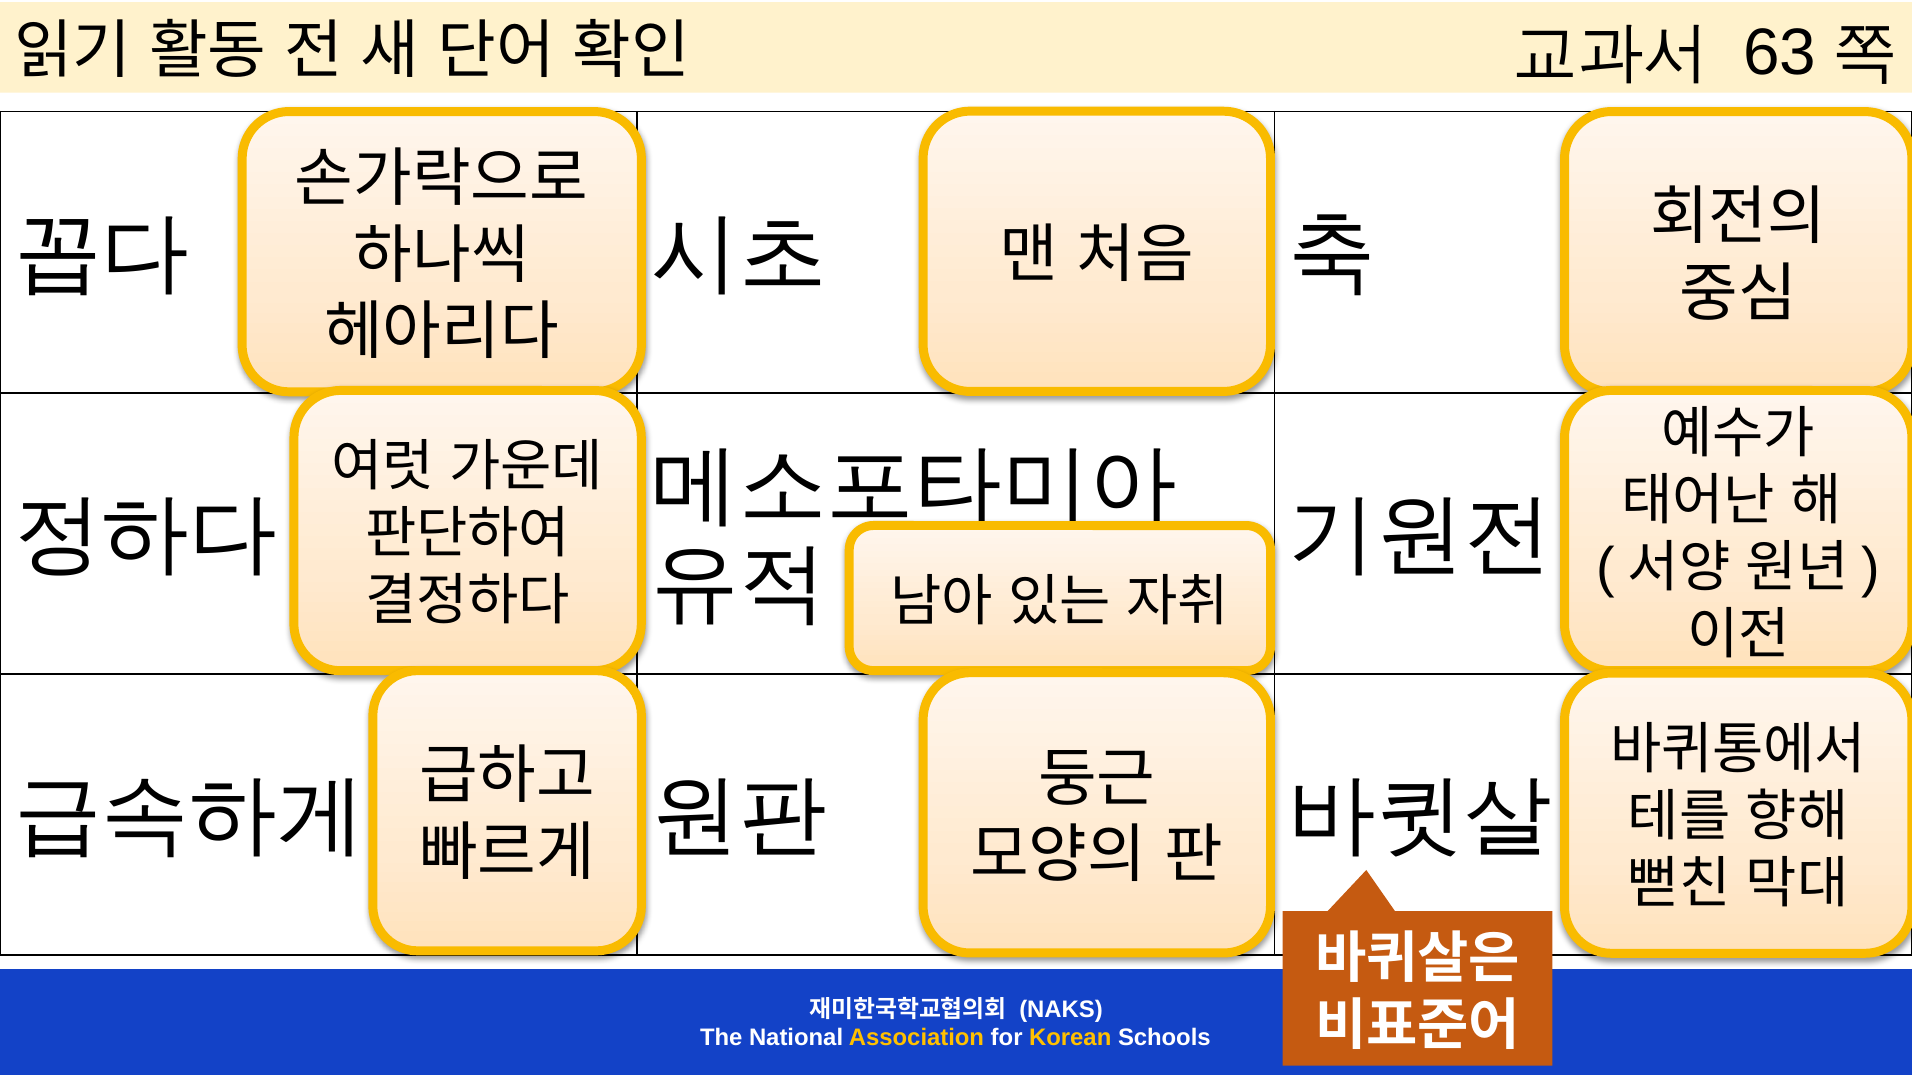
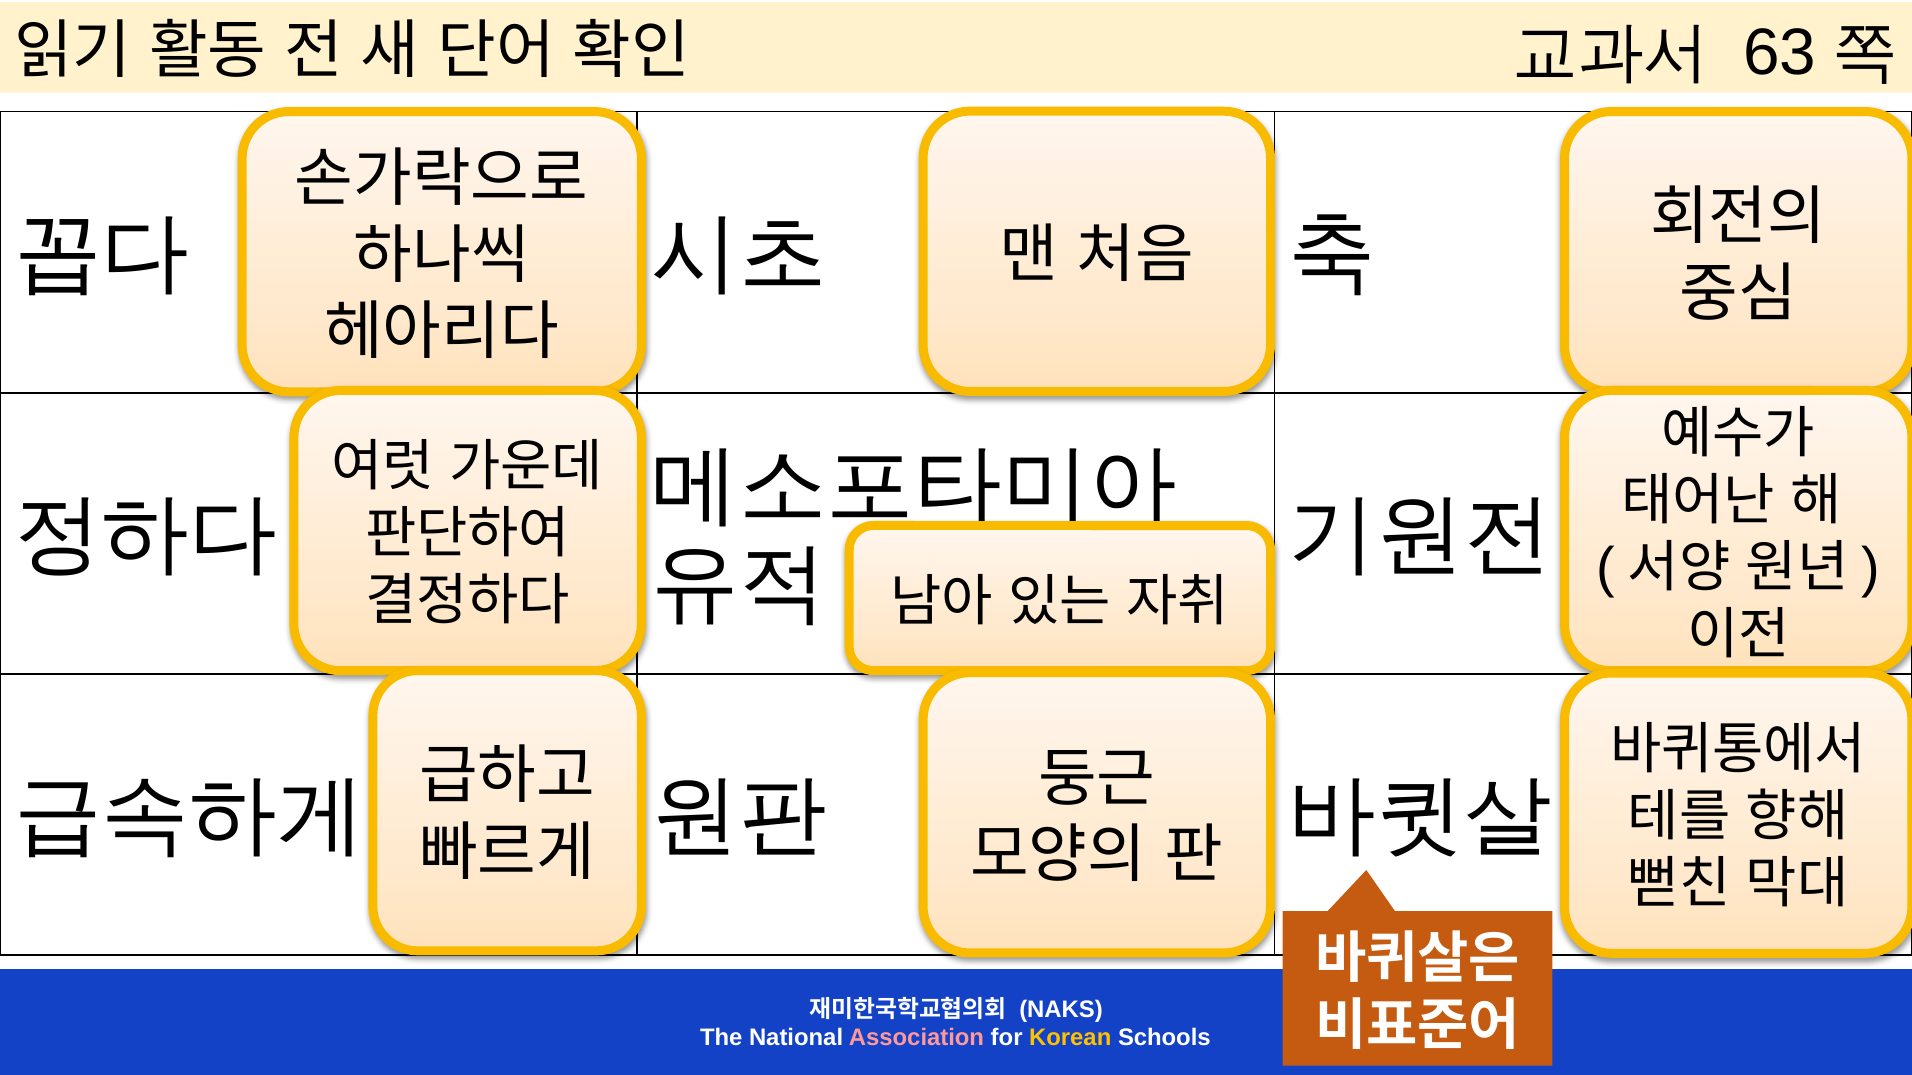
Association colour: yellow -> pink
